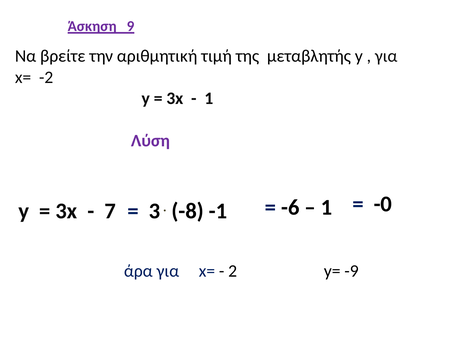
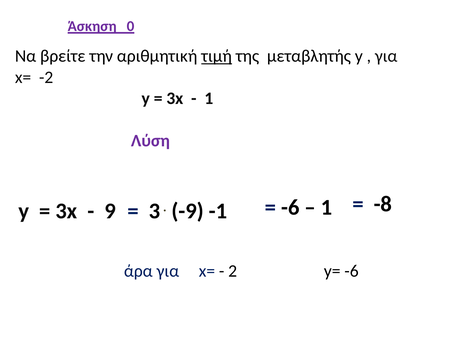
9: 9 -> 0
τιμή underline: none -> present
7: 7 -> 9
-8: -8 -> -9
-0: -0 -> -8
y= -9: -9 -> -6
